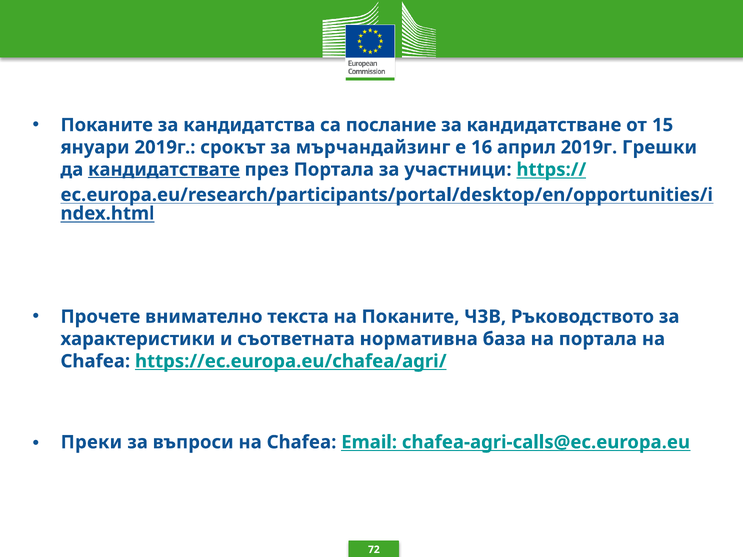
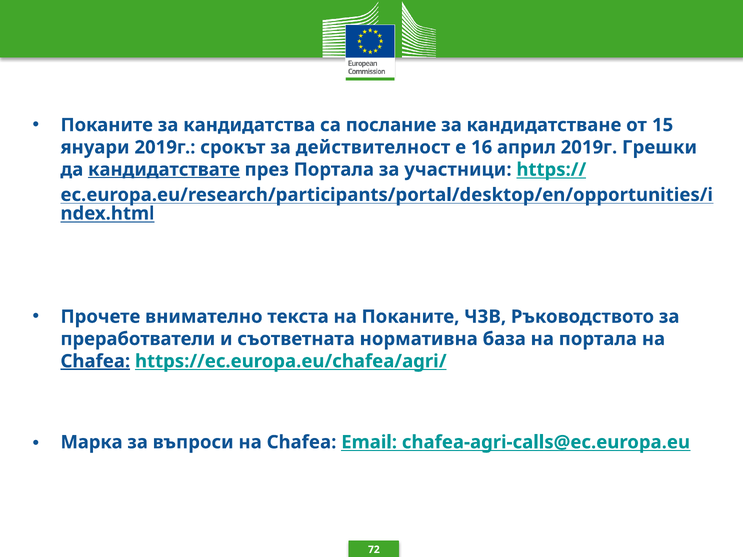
мърчандайзинг: мърчандайзинг -> действителност
характеристики: характеристики -> преработватели
Chafea at (95, 361) underline: none -> present
Преки: Преки -> Марка
